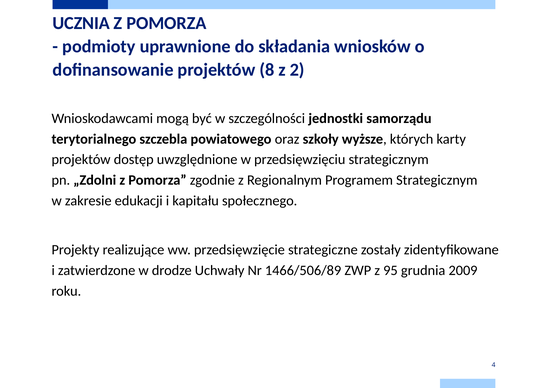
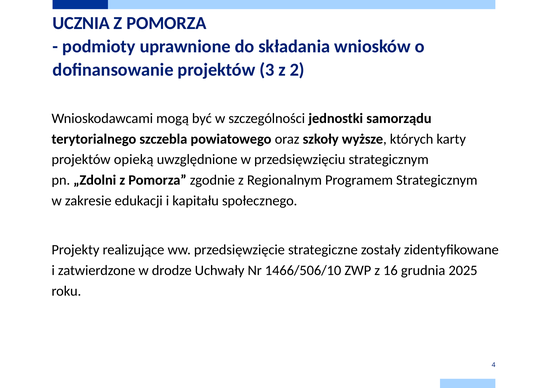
8: 8 -> 3
dostęp: dostęp -> opieką
1466/506/89: 1466/506/89 -> 1466/506/10
95: 95 -> 16
2009: 2009 -> 2025
